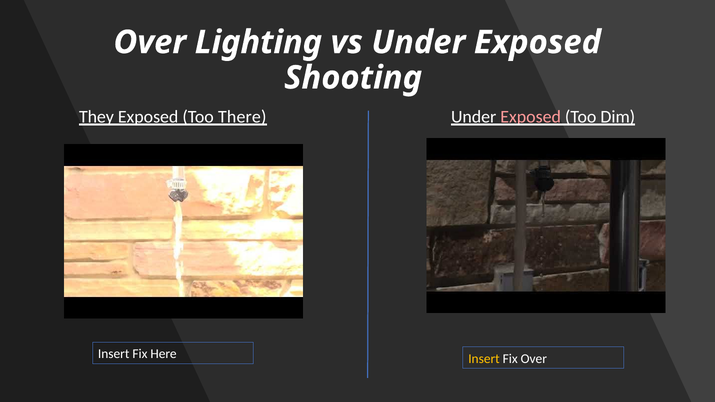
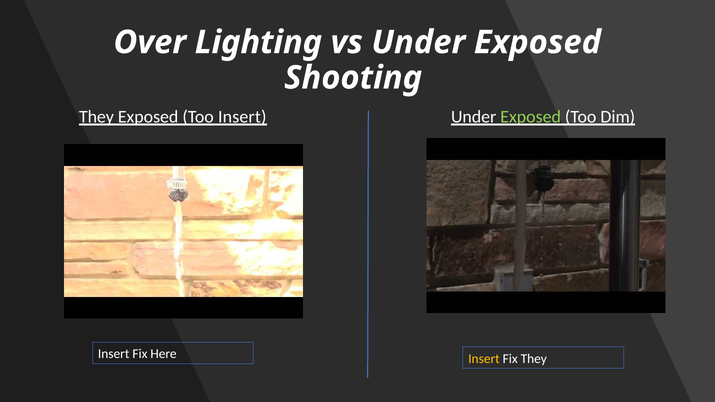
Too There: There -> Insert
Exposed at (531, 117) colour: pink -> light green
Fix Over: Over -> They
